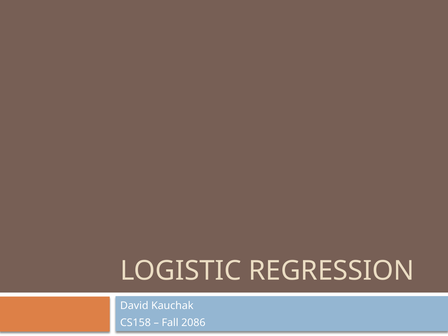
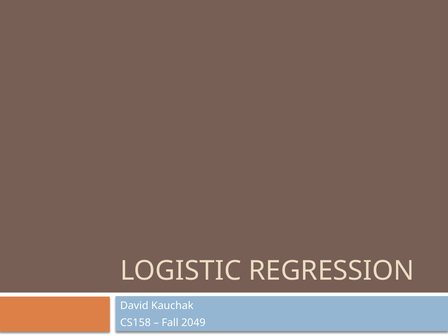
2086: 2086 -> 2049
